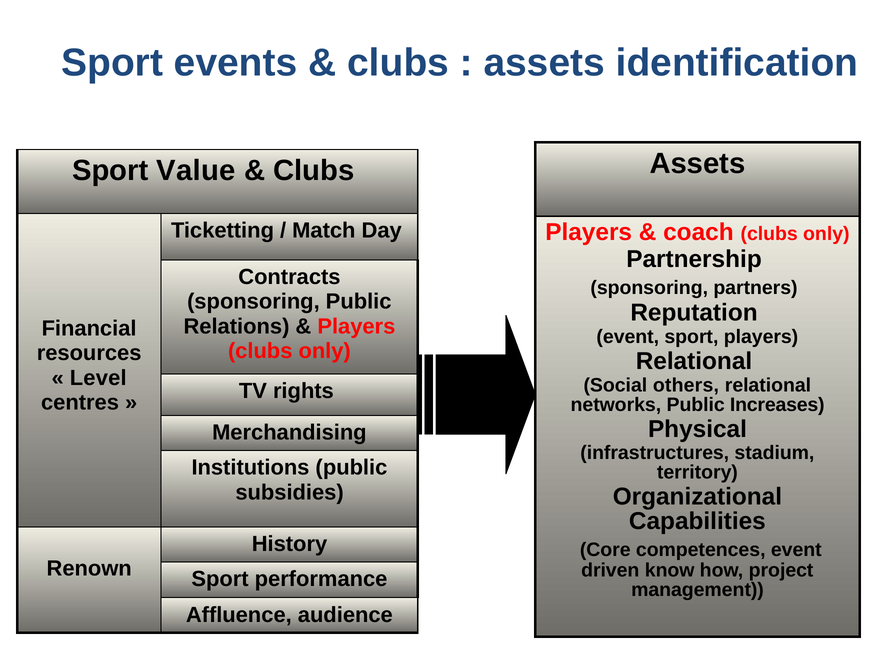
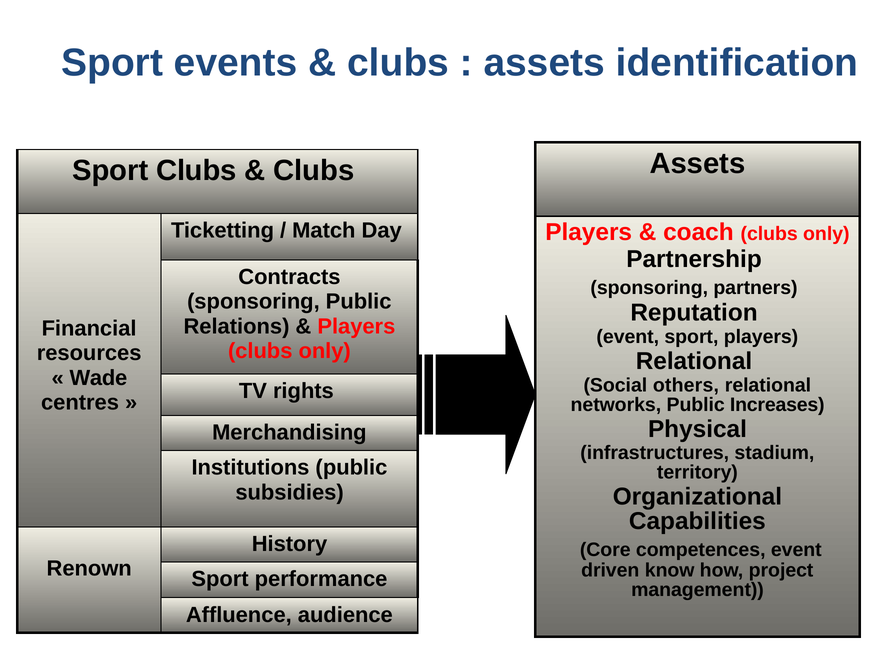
Sport Value: Value -> Clubs
Level: Level -> Wade
